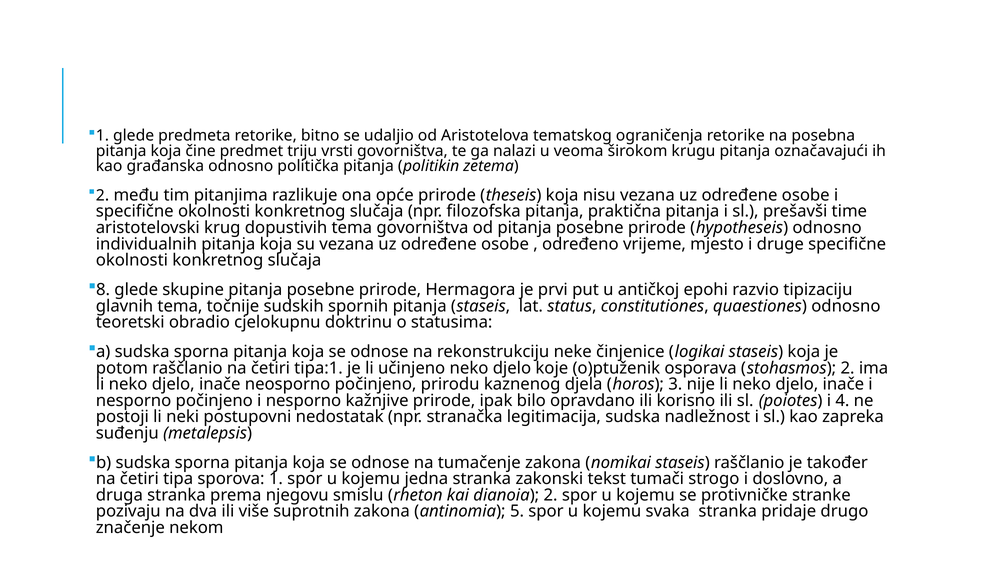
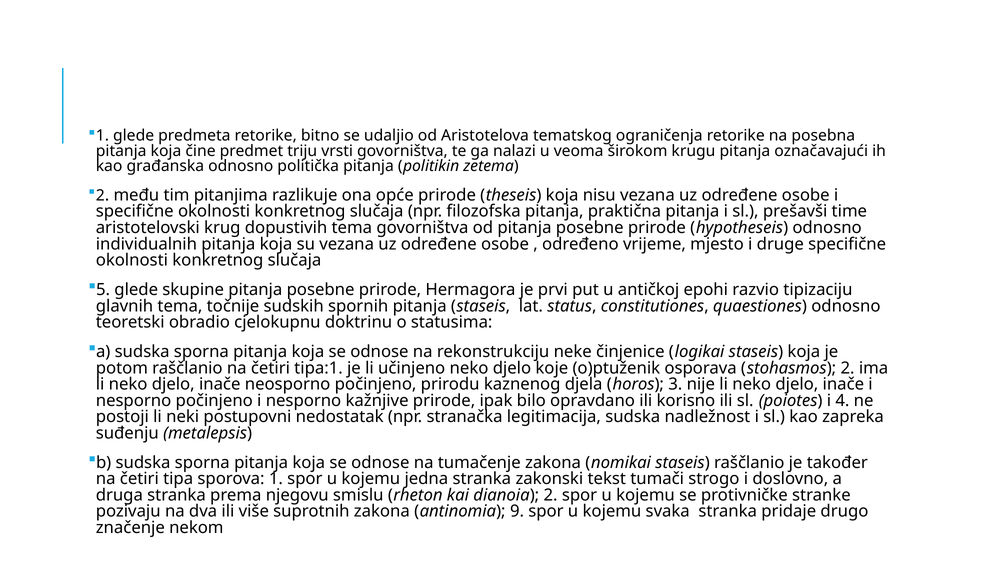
8: 8 -> 5
5: 5 -> 9
